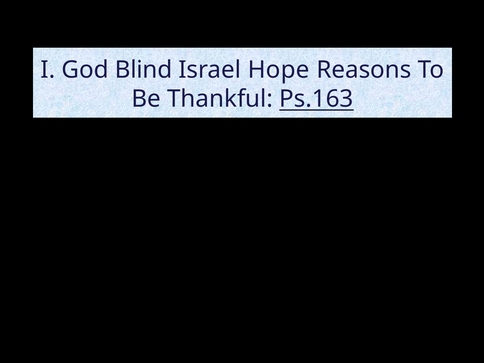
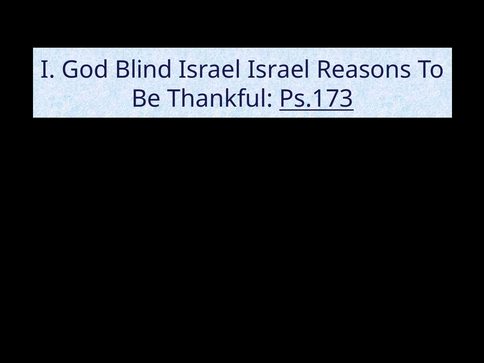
Israel Hope: Hope -> Israel
Ps.163: Ps.163 -> Ps.173
